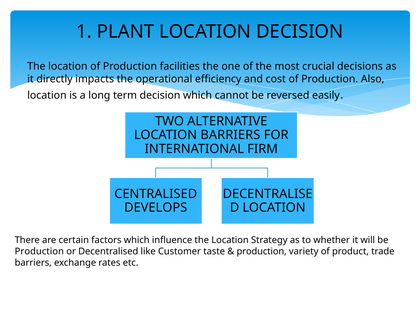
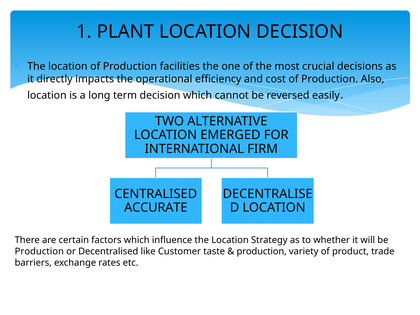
LOCATION BARRIERS: BARRIERS -> EMERGED
DEVELOPS: DEVELOPS -> ACCURATE
